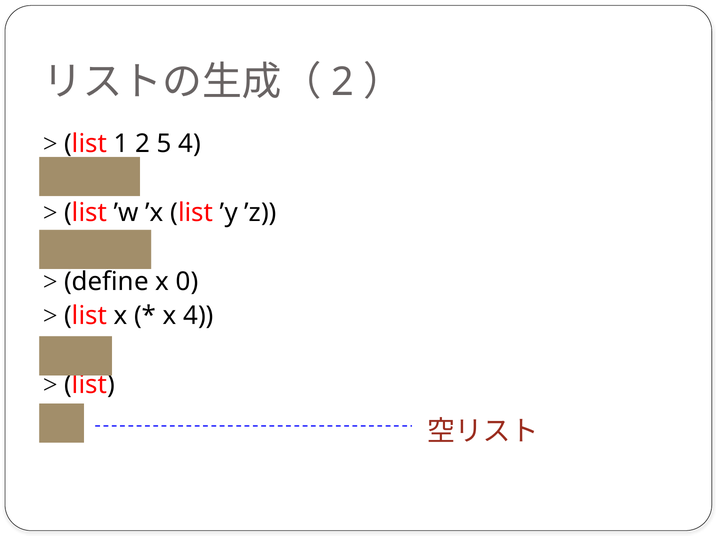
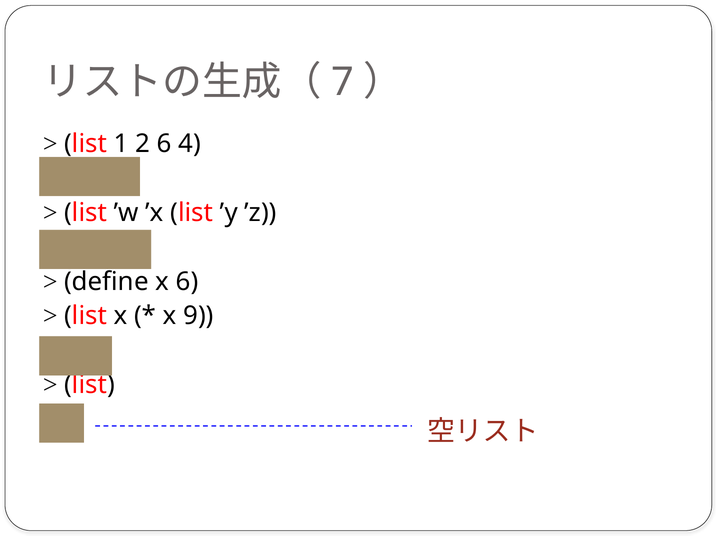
2 at (342, 82): 2 -> 7
2 5: 5 -> 6
x 0: 0 -> 6
x 4: 4 -> 9
